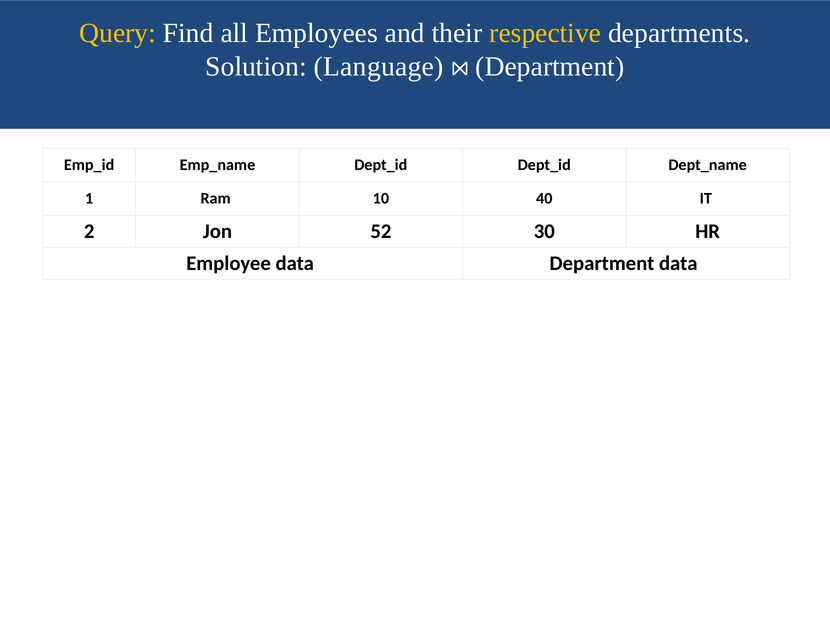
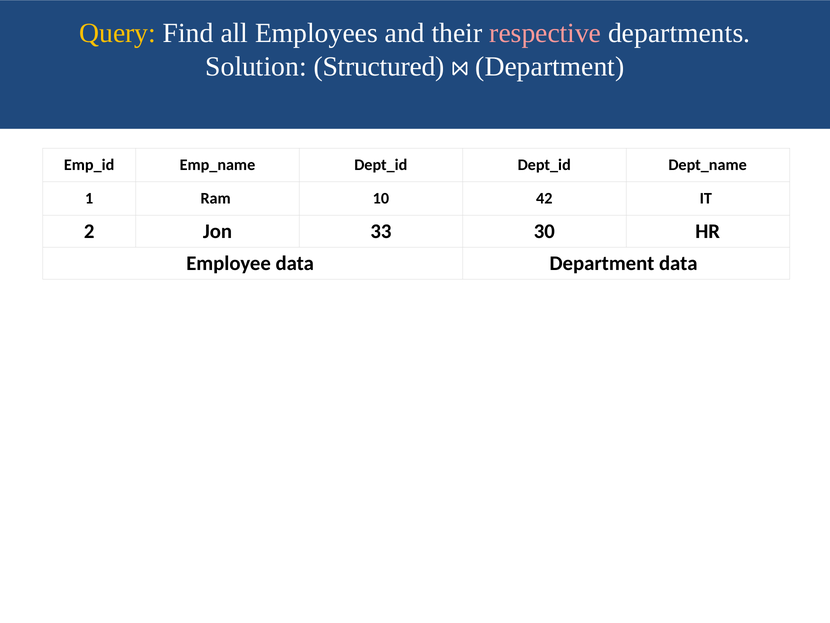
respective colour: yellow -> pink
Language: Language -> Structured
40: 40 -> 42
52: 52 -> 33
